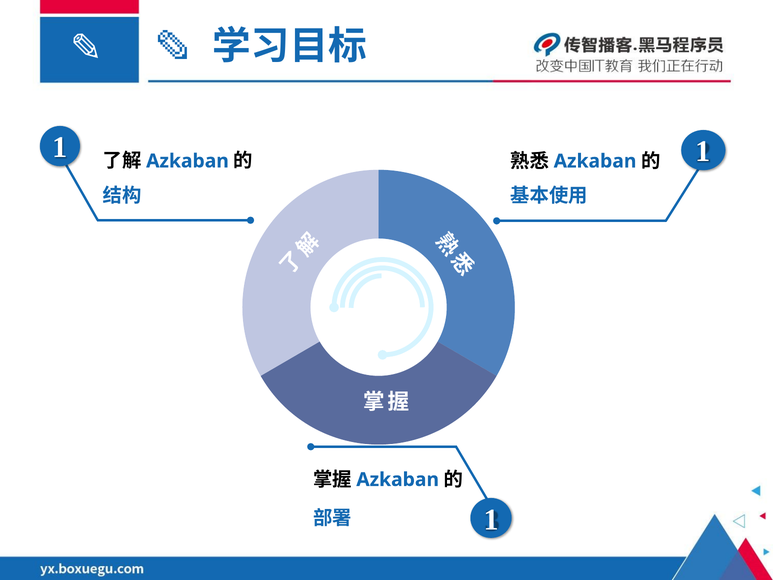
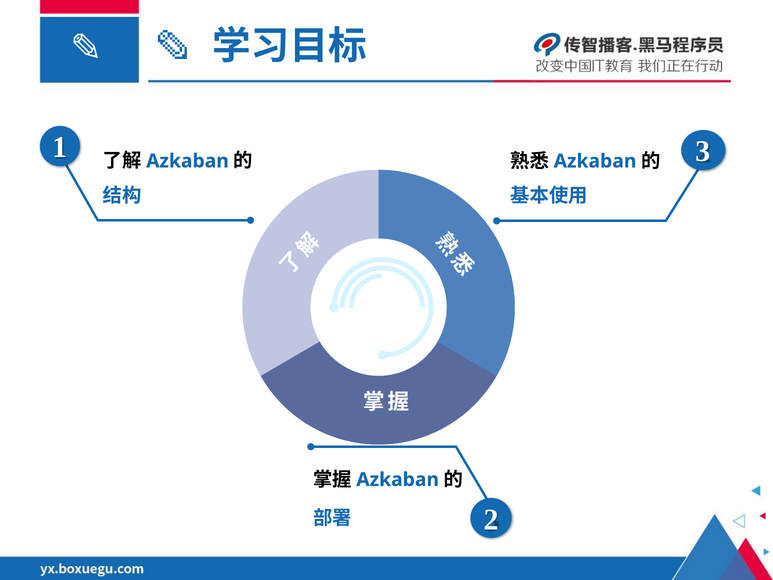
1 1: 1 -> 3
1 at (491, 520): 1 -> 2
